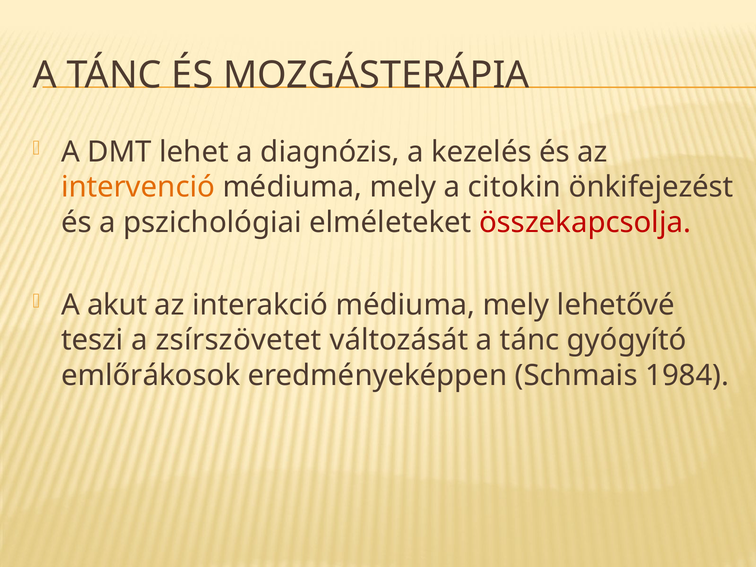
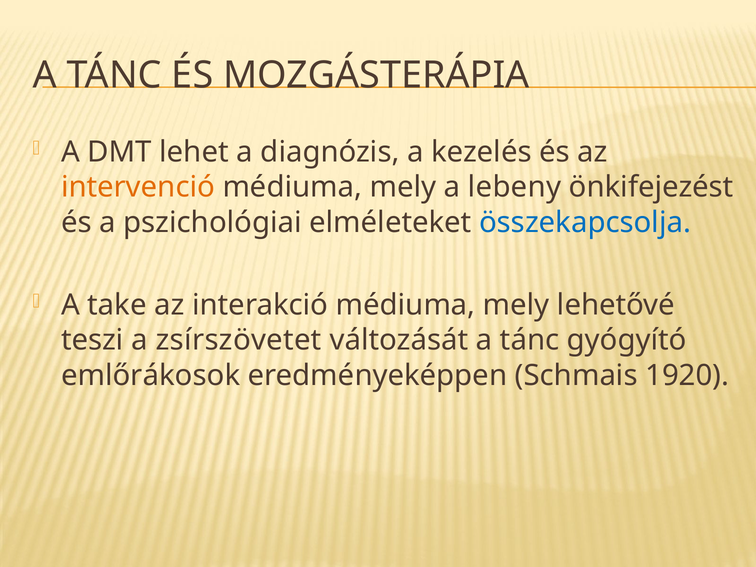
citokin: citokin -> lebeny
összekapcsolja colour: red -> blue
A akut: akut -> take
1984: 1984 -> 1920
